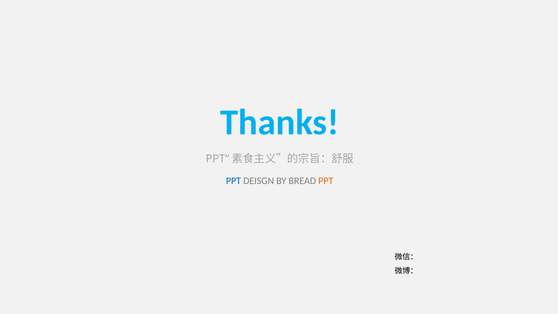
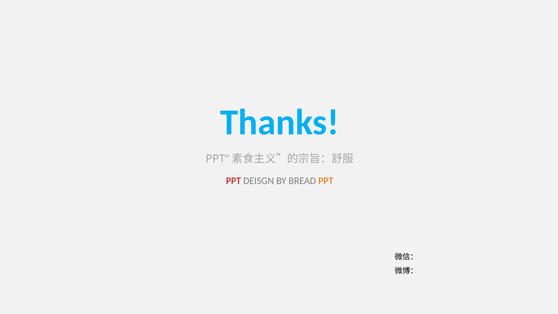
PPT at (233, 181) colour: blue -> red
